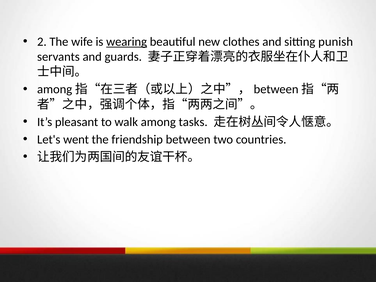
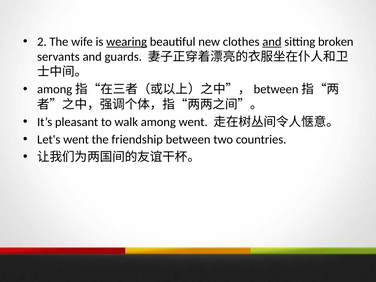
and at (272, 42) underline: none -> present
punish: punish -> broken
among tasks: tasks -> went
